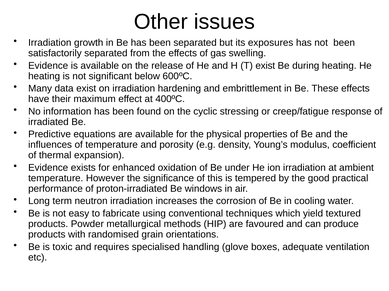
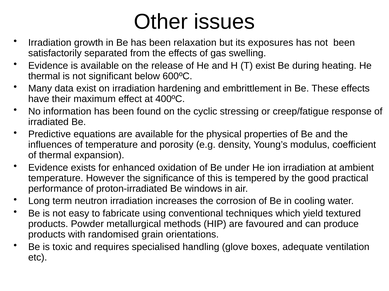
been separated: separated -> relaxation
heating at (44, 76): heating -> thermal
